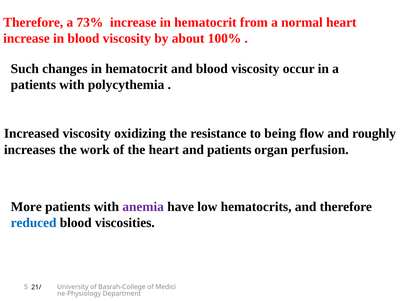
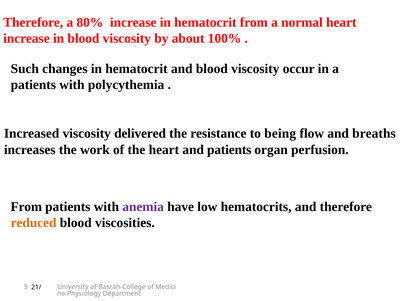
73%: 73% -> 80%
oxidizing: oxidizing -> delivered
roughly: roughly -> breaths
More at (26, 207): More -> From
reduced colour: blue -> orange
